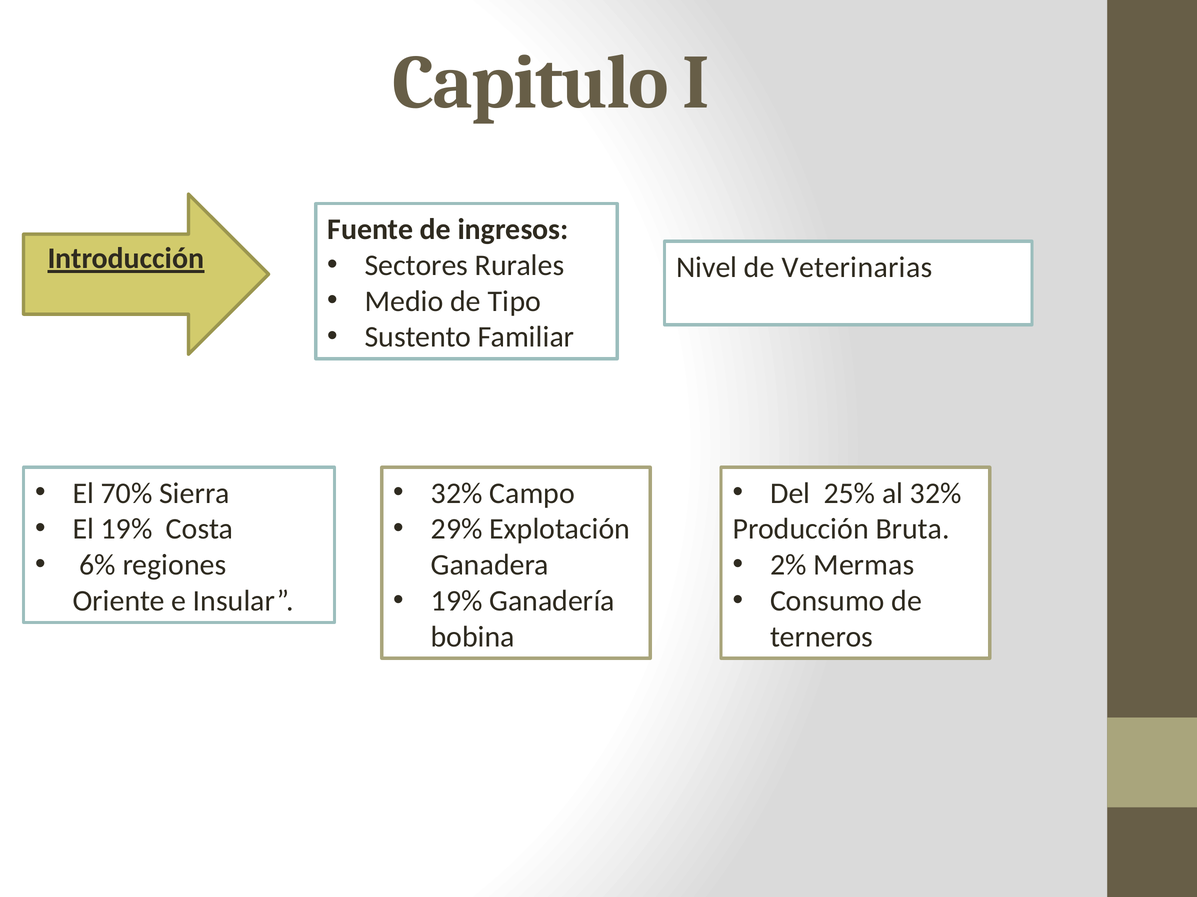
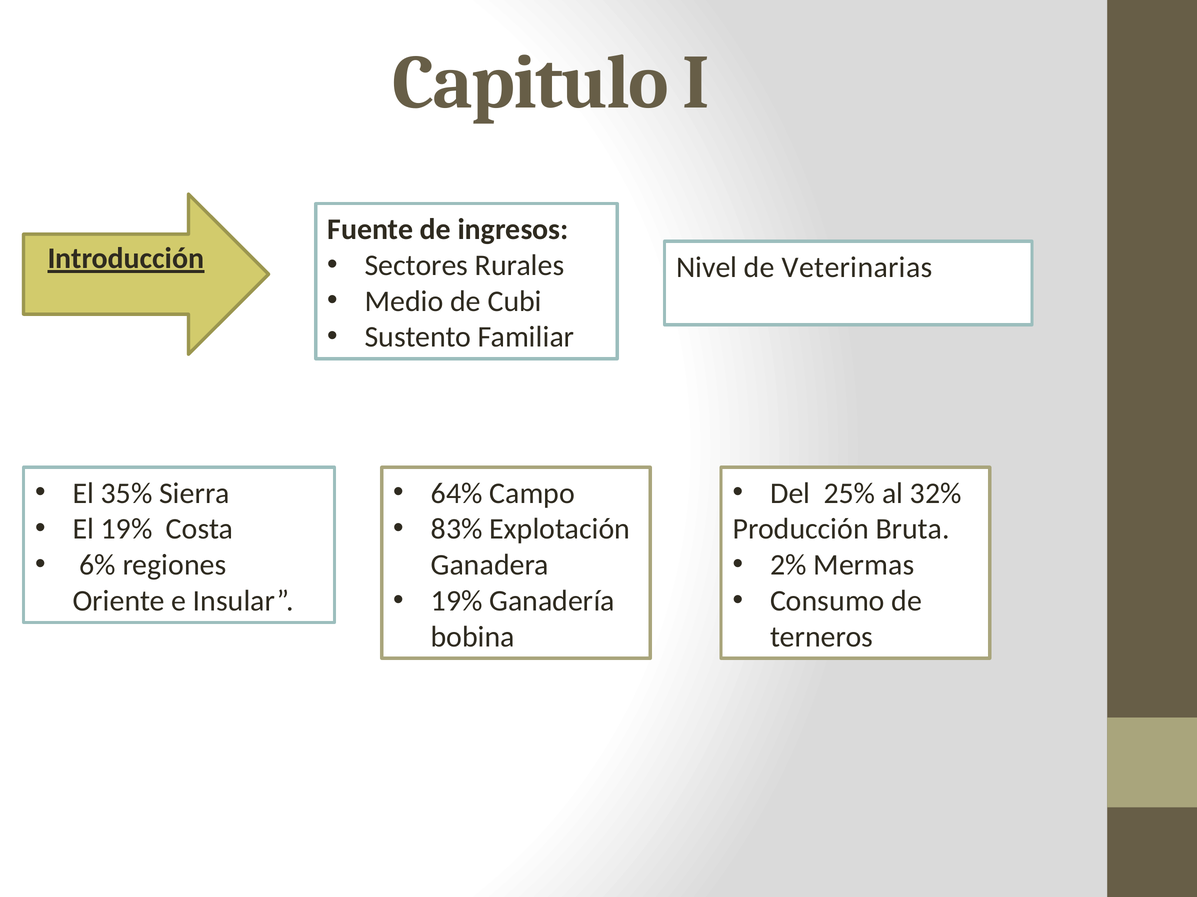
Tipo: Tipo -> Cubi
70%: 70% -> 35%
32% at (457, 494): 32% -> 64%
29%: 29% -> 83%
